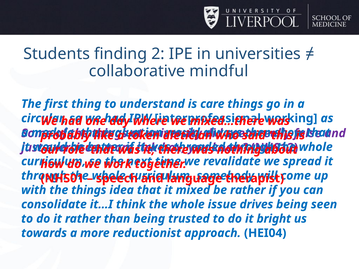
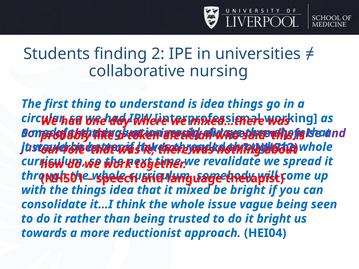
mindful: mindful -> nursing
is care: care -> idea
be rather: rather -> bright
drives: drives -> vague
